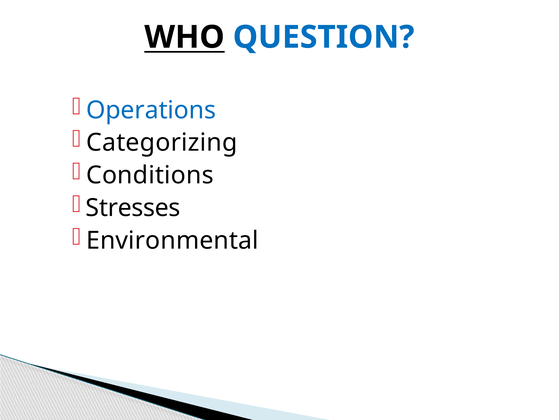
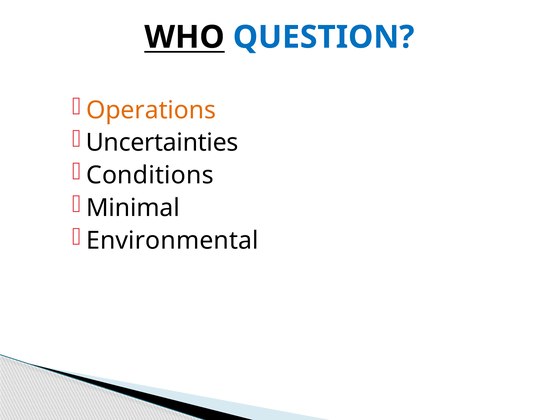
Operations colour: blue -> orange
Categorizing: Categorizing -> Uncertainties
Stresses: Stresses -> Minimal
